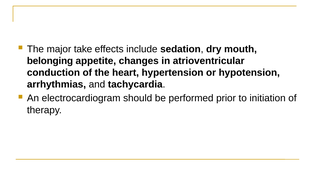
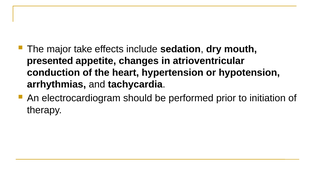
belonging: belonging -> presented
